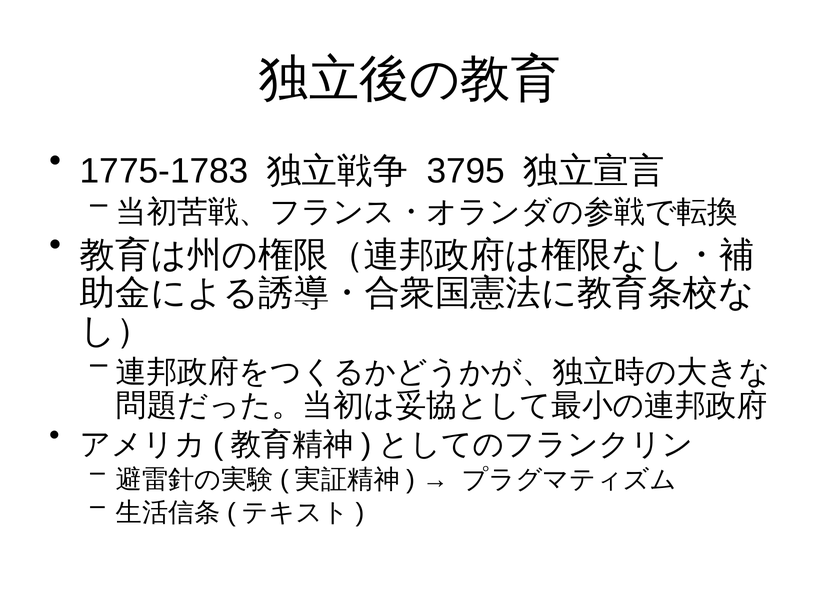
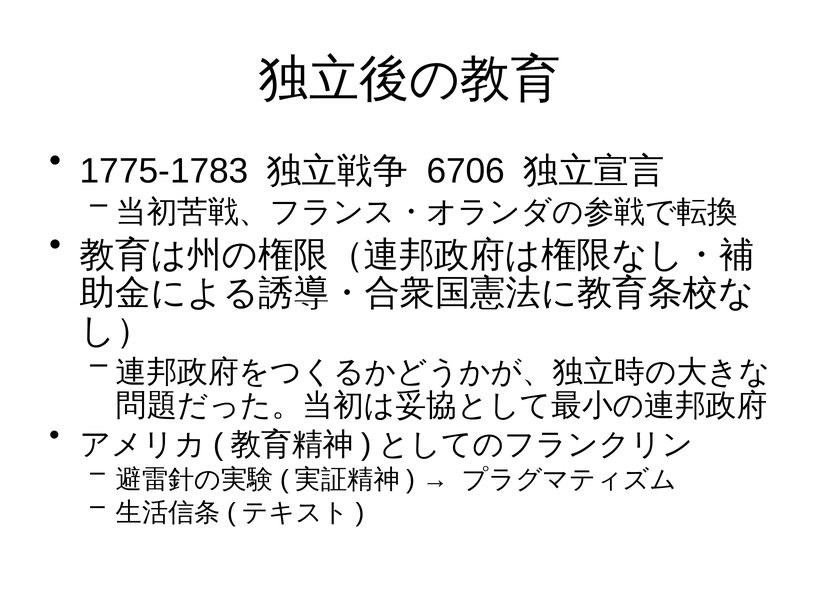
3795: 3795 -> 6706
